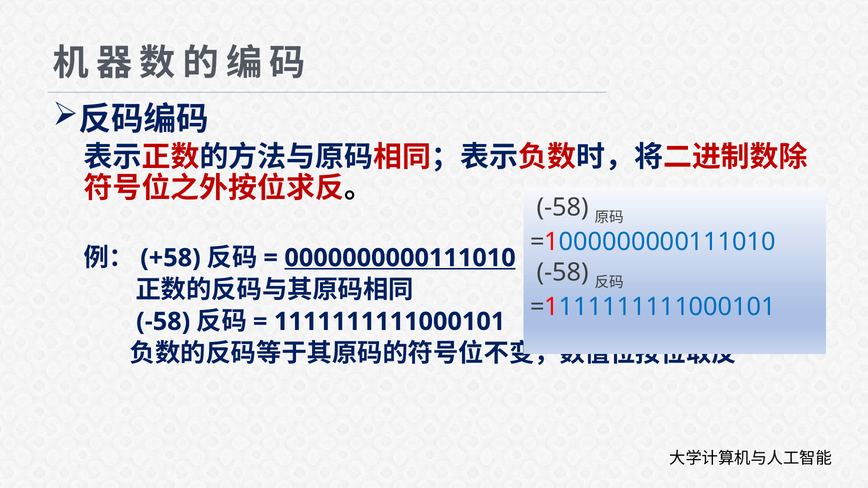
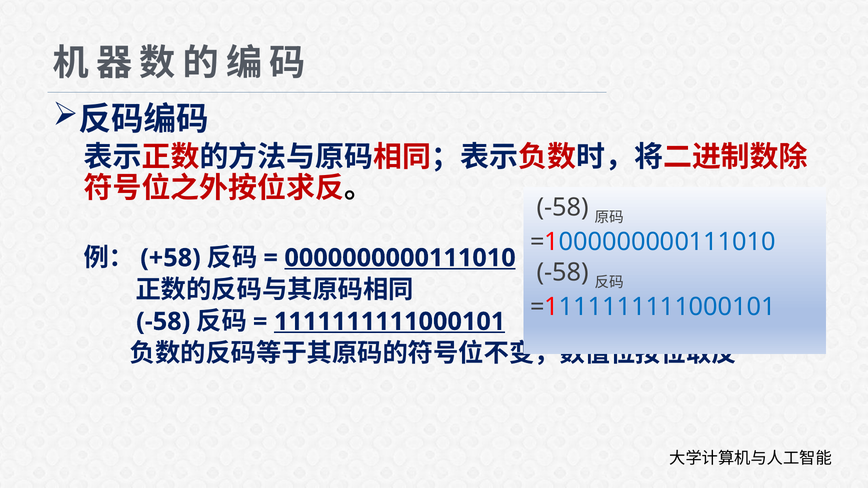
1111111111000101 underline: none -> present
